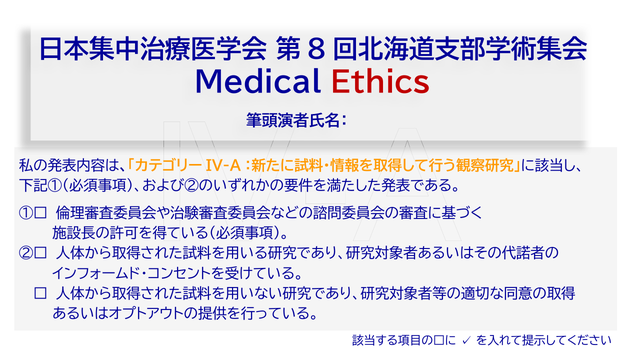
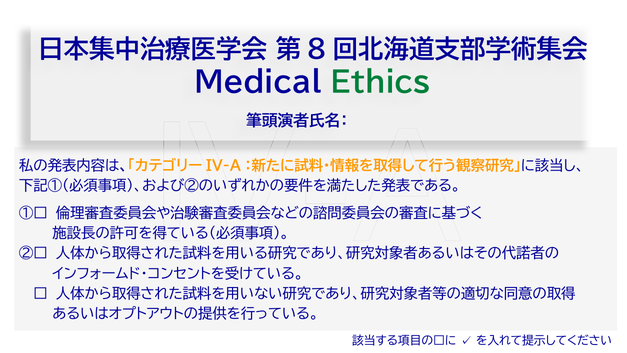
Ethics colour: red -> green
